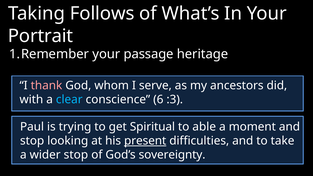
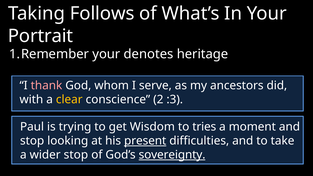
passage: passage -> denotes
clear colour: light blue -> yellow
6: 6 -> 2
Spiritual: Spiritual -> Wisdom
able: able -> tries
sovereignty underline: none -> present
